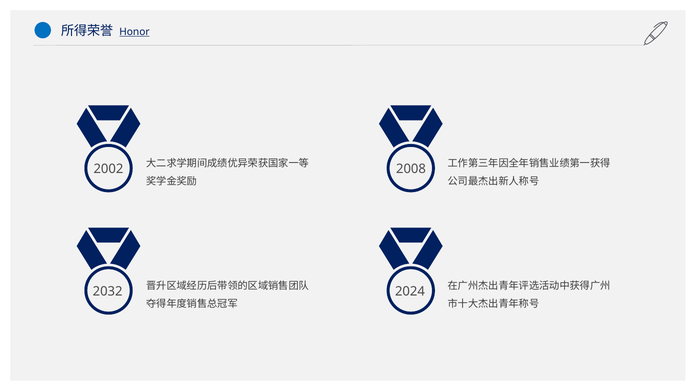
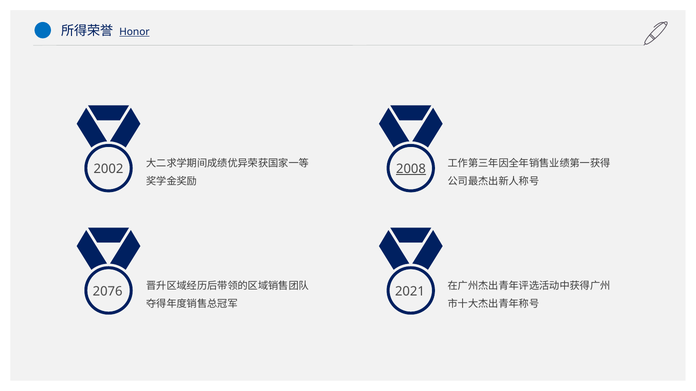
2008 underline: none -> present
2032: 2032 -> 2076
2024: 2024 -> 2021
